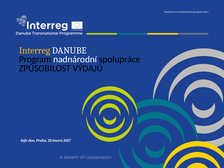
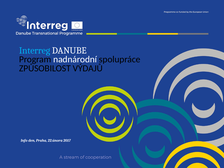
Interreg colour: yellow -> light blue
